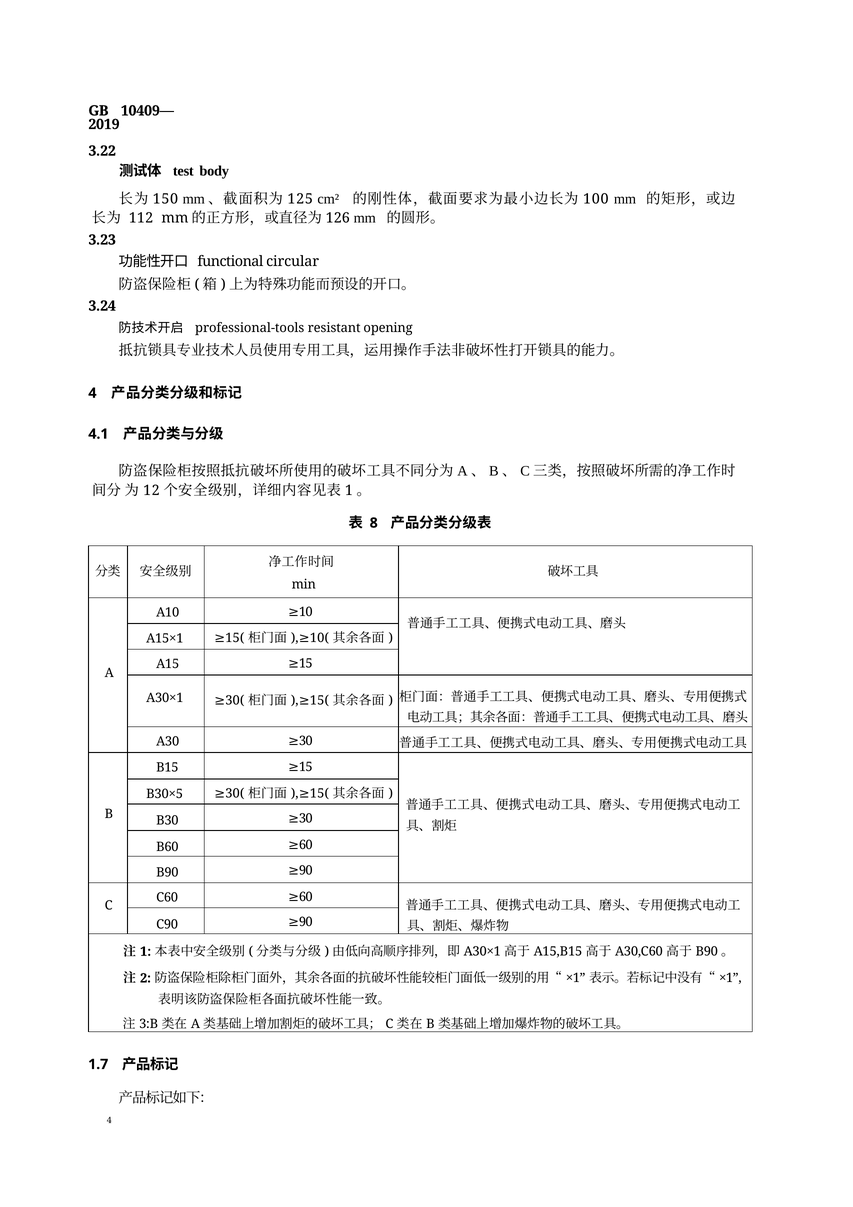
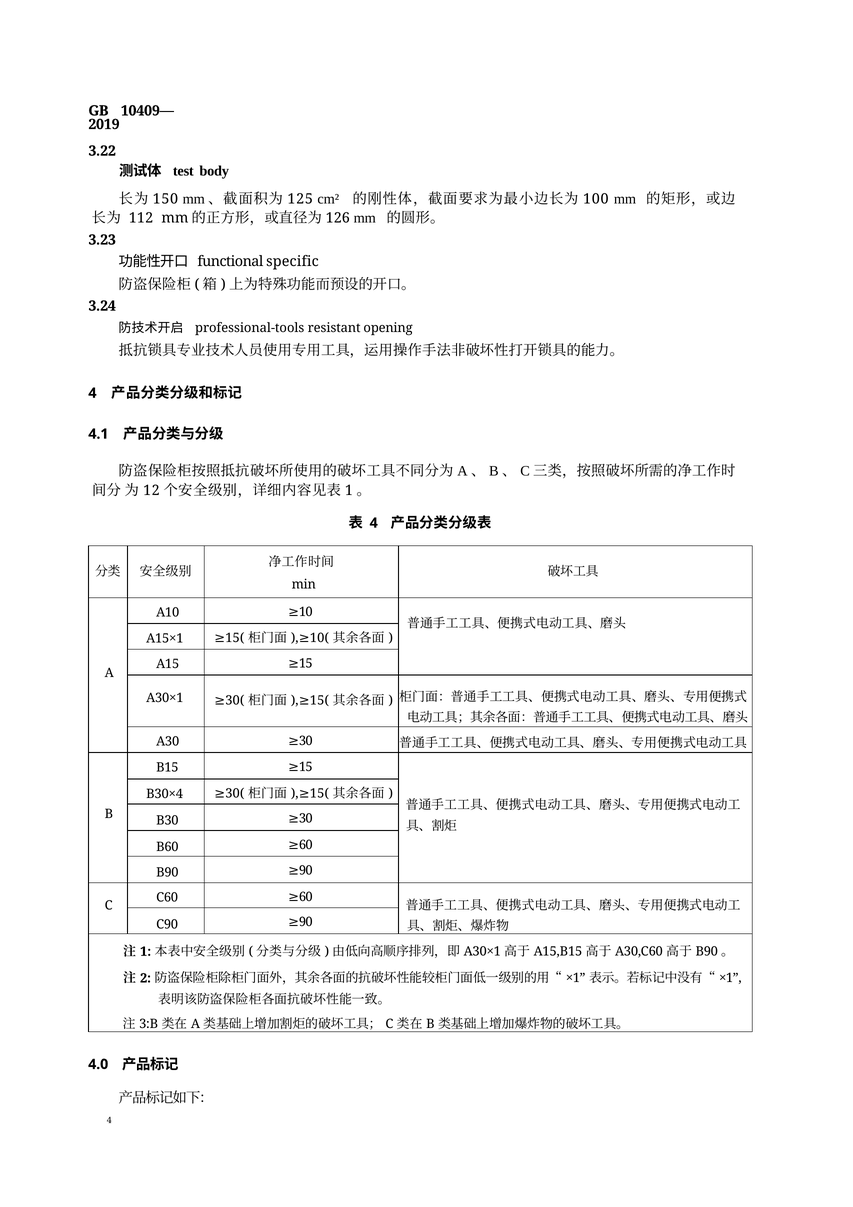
circular: circular -> specific
8 at (374, 523): 8 -> 4
B30×5: B30×5 -> B30×4
1.7: 1.7 -> 4.0
